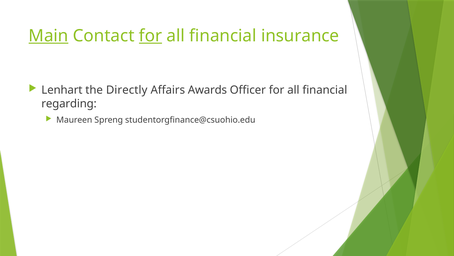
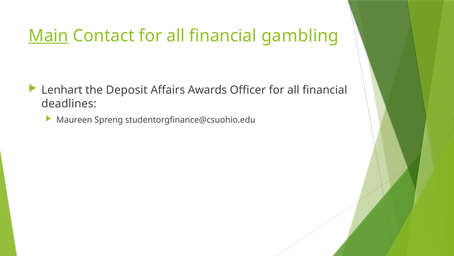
for at (151, 36) underline: present -> none
insurance: insurance -> gambling
Directly: Directly -> Deposit
regarding: regarding -> deadlines
